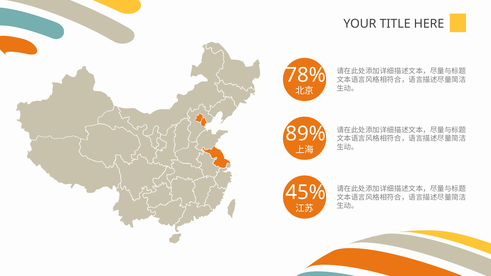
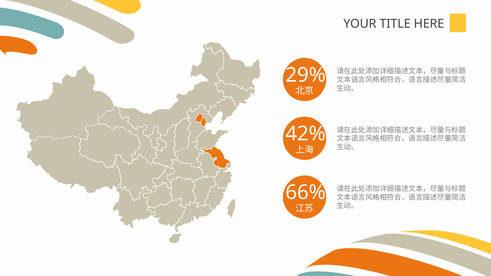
78%: 78% -> 29%
89%: 89% -> 42%
45%: 45% -> 66%
